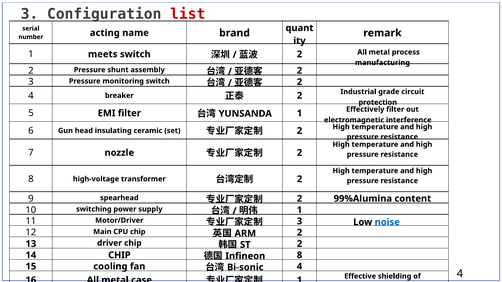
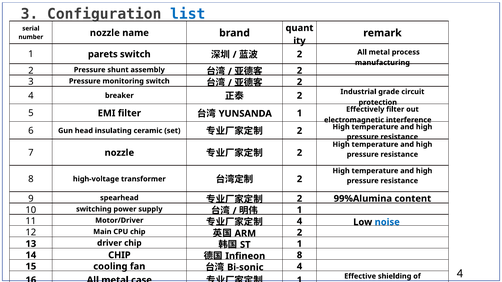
list colour: red -> blue
number acting: acting -> nozzle
meets: meets -> parets
3 at (300, 221): 3 -> 4
2 at (300, 244): 2 -> 1
